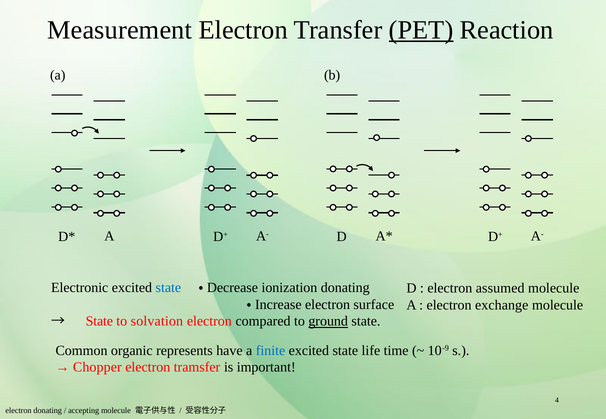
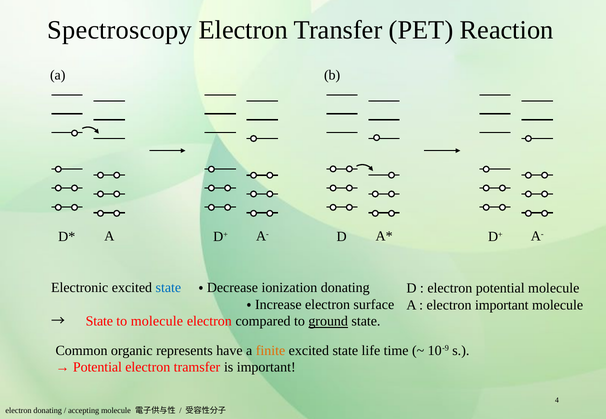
Measurement: Measurement -> Spectroscopy
PET underline: present -> none
electron assumed: assumed -> potential
electron exchange: exchange -> important
to solvation: solvation -> molecule
finite colour: blue -> orange
Chopper at (97, 368): Chopper -> Potential
